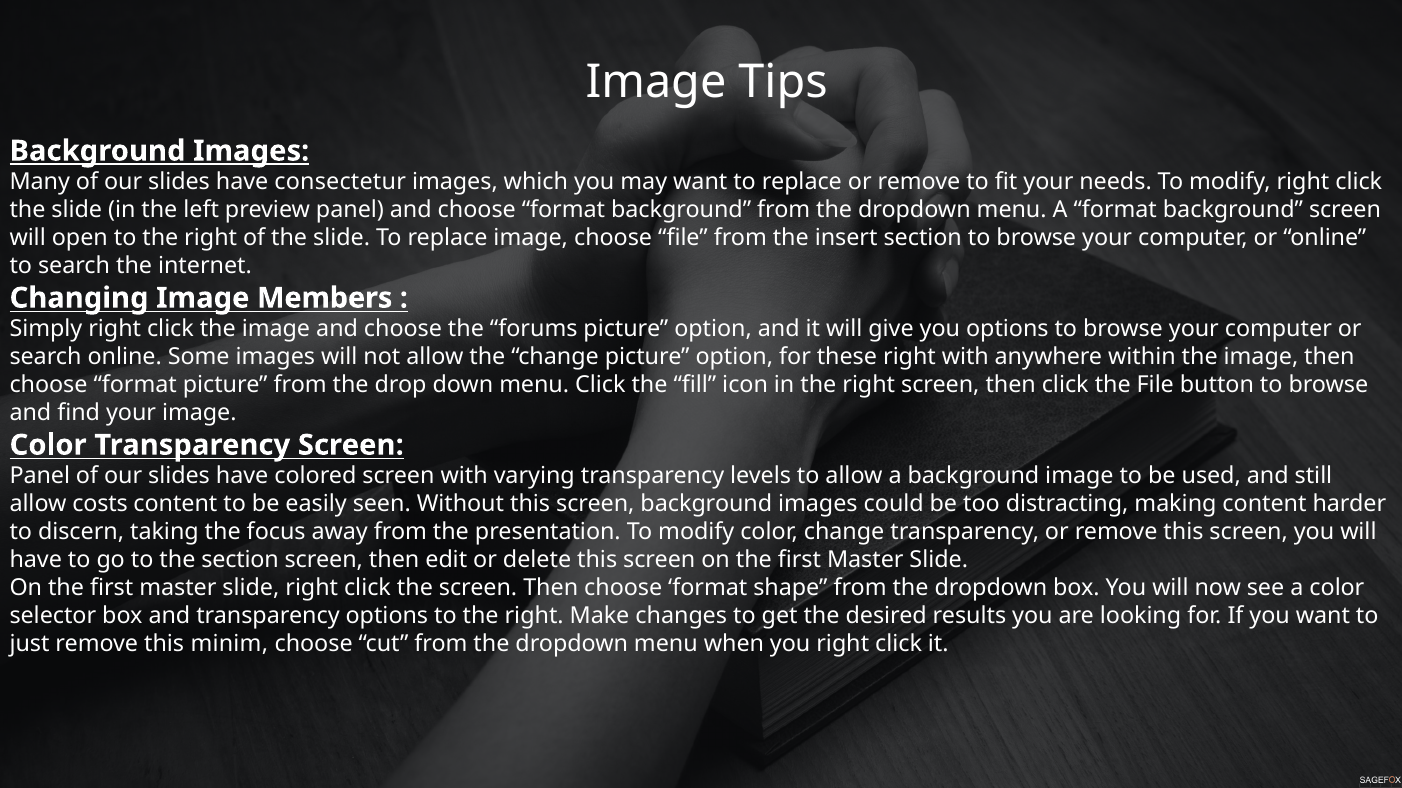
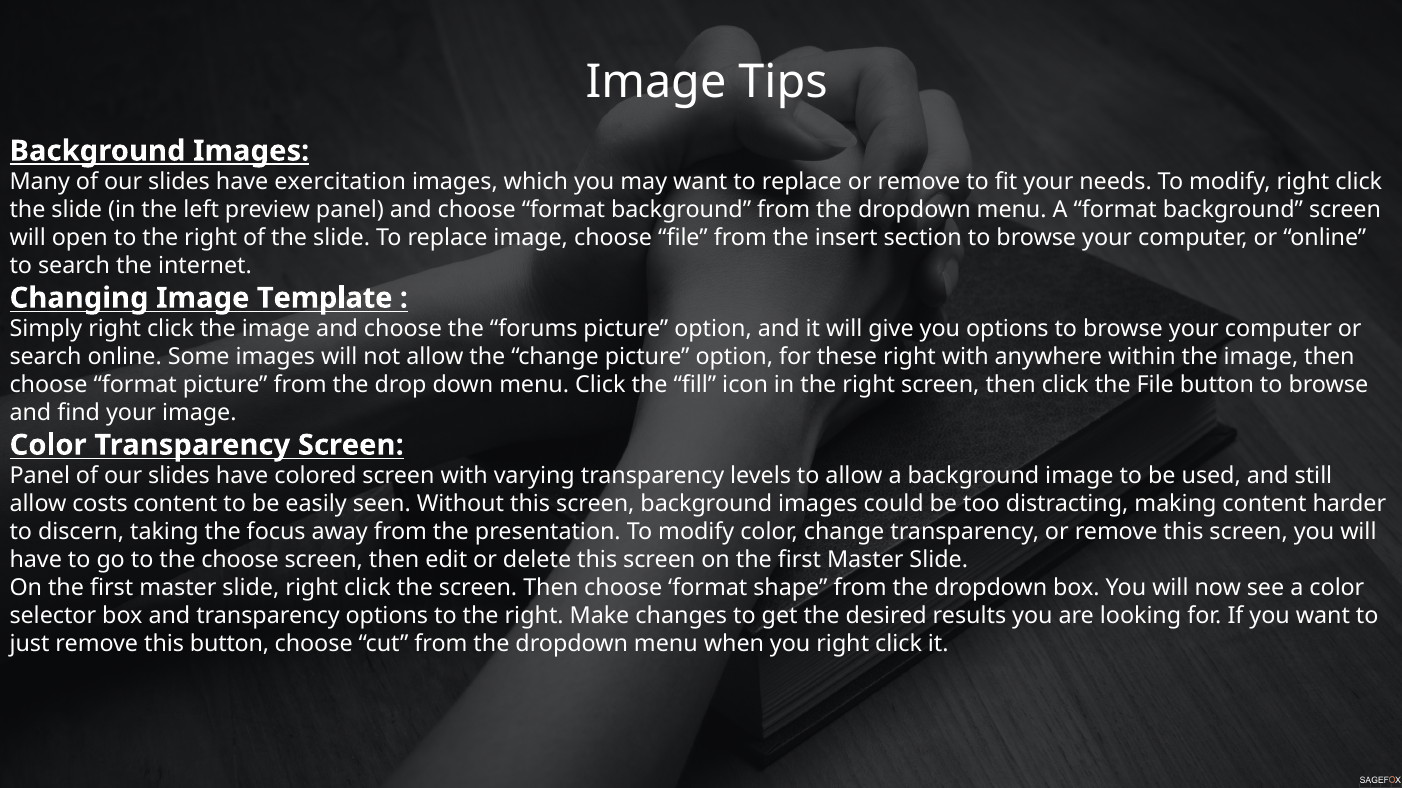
consectetur: consectetur -> exercitation
Members: Members -> Template
the section: section -> choose
this minim: minim -> button
